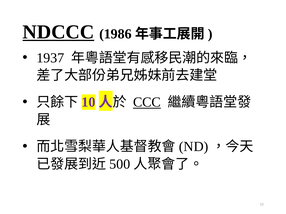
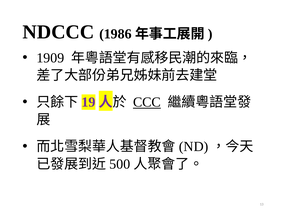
NDCCC underline: present -> none
1937: 1937 -> 1909
10: 10 -> 19
